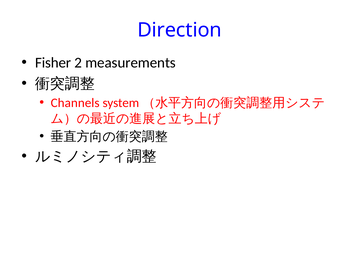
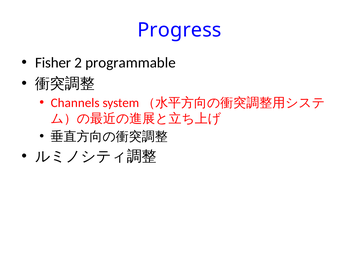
Direction: Direction -> Progress
measurements: measurements -> programmable
